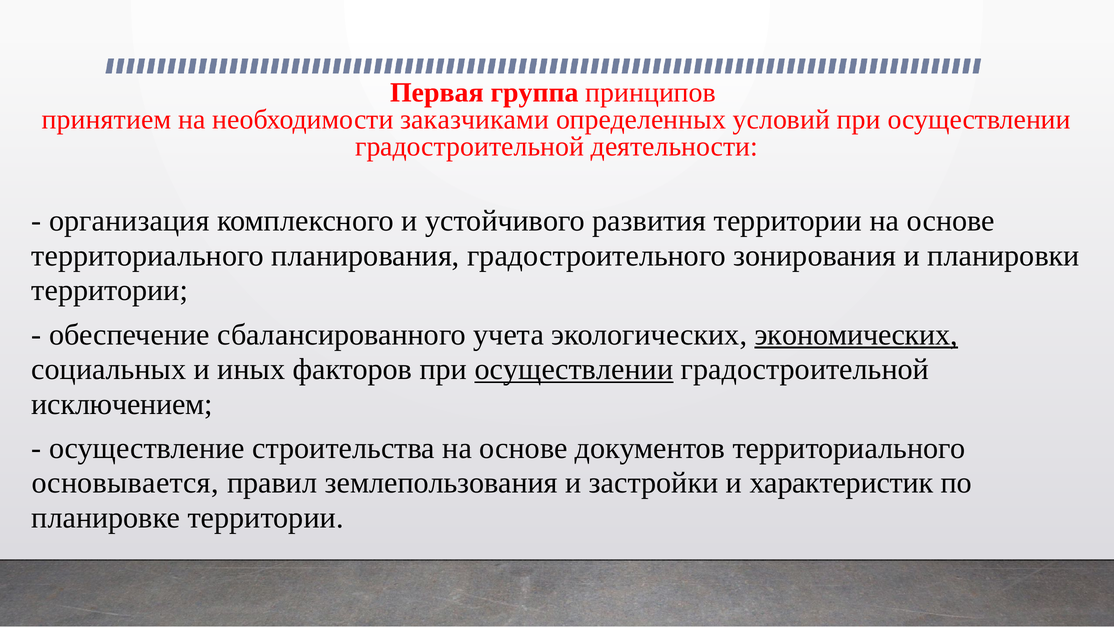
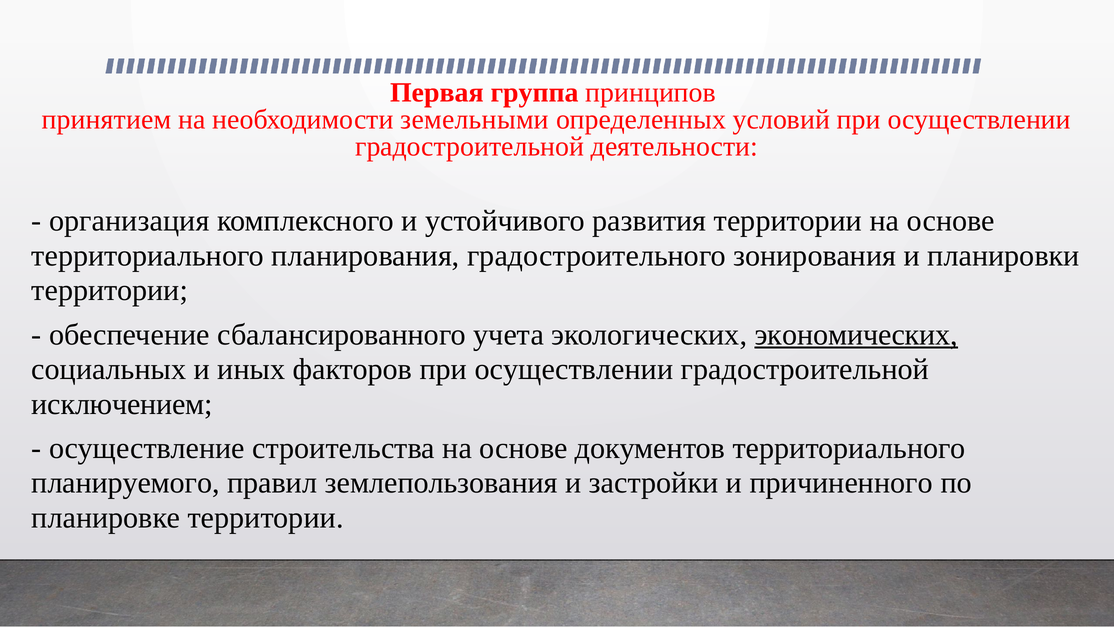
заказчиками: заказчиками -> земельными
осуществлении at (574, 369) underline: present -> none
основывается: основывается -> планируемого
характеристик: характеристик -> причиненного
